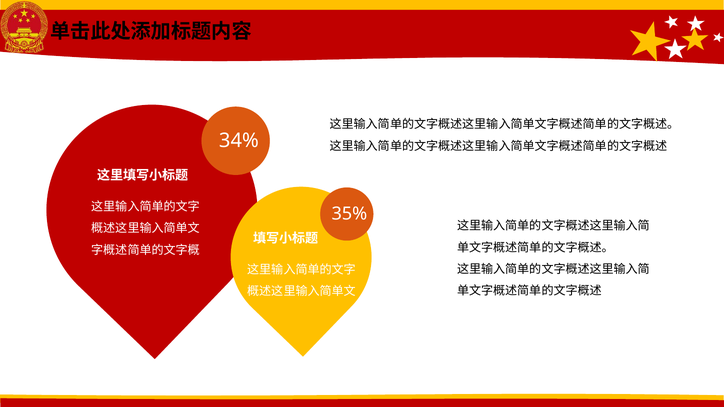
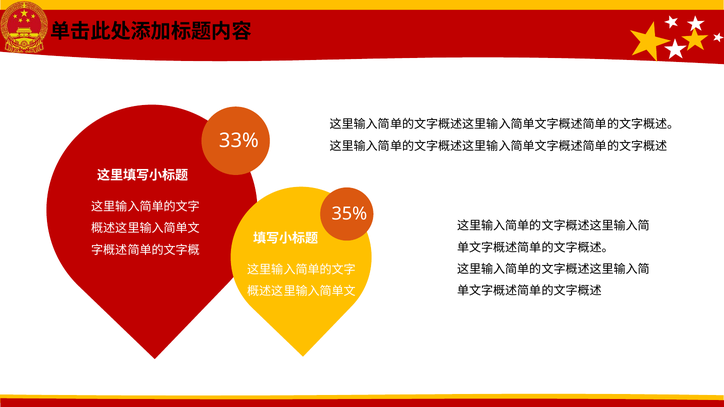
34%: 34% -> 33%
